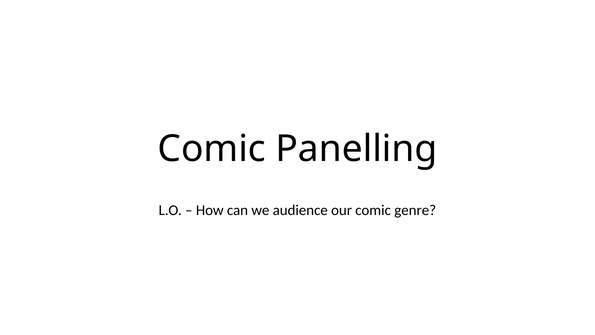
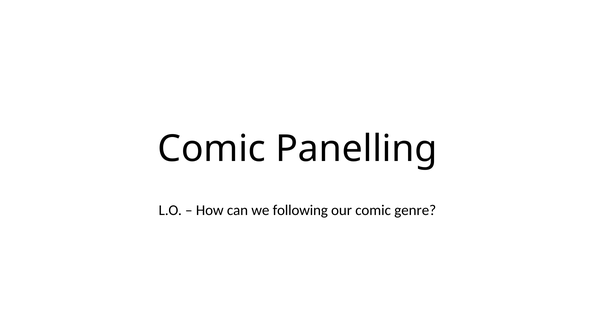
audience: audience -> following
